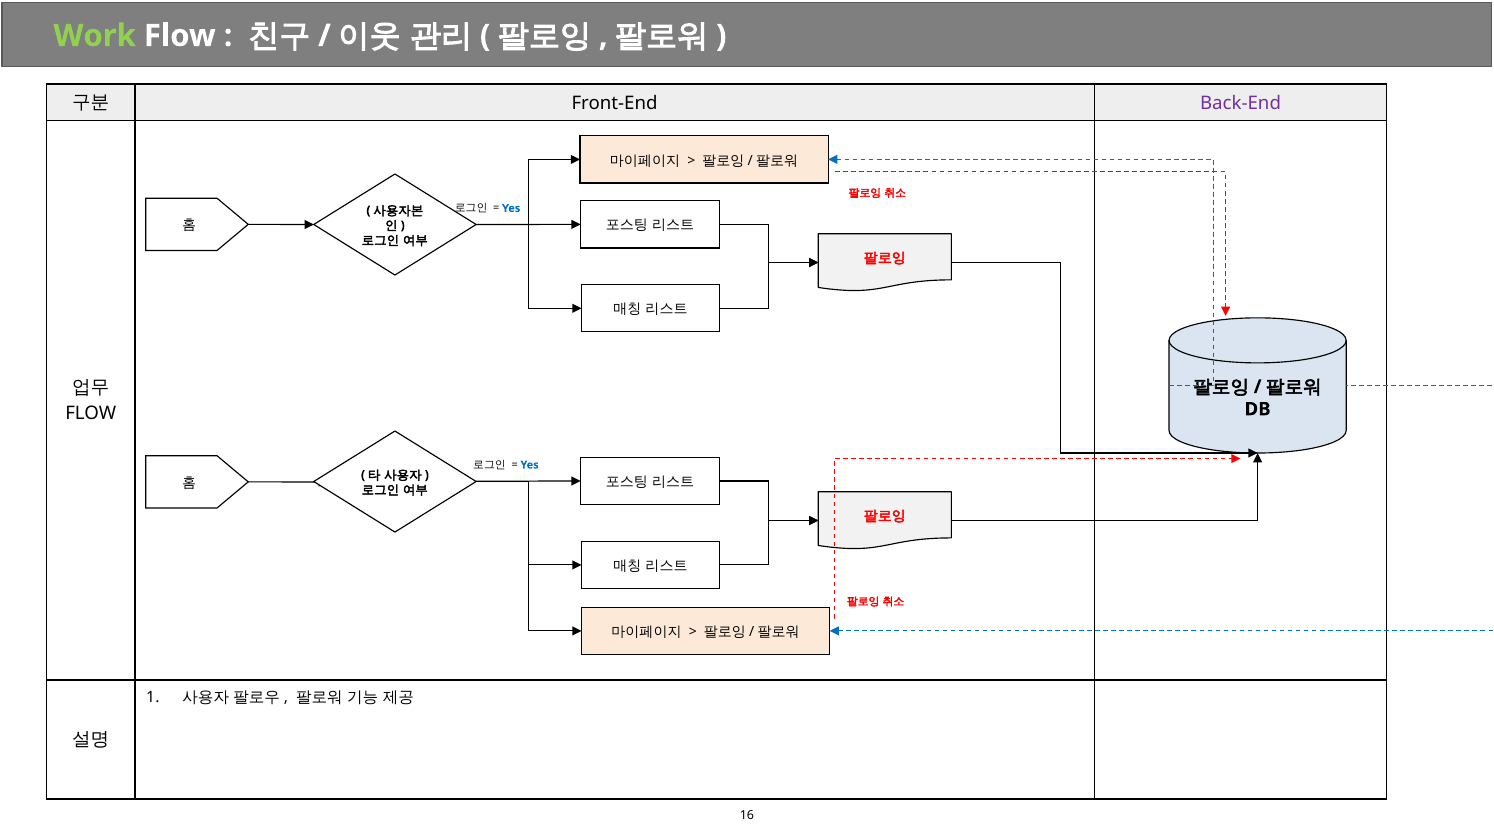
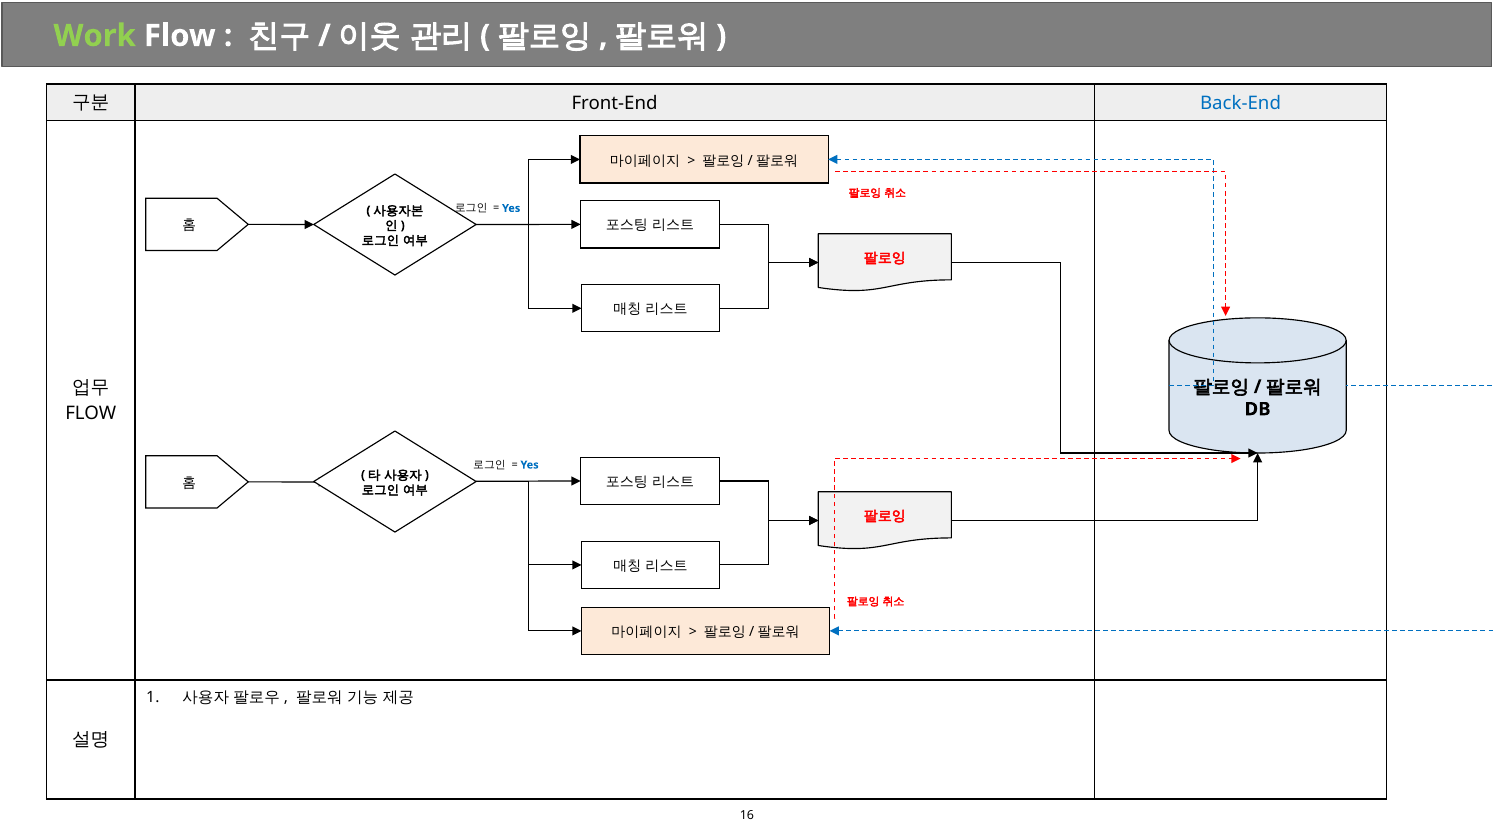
Back-End colour: purple -> blue
